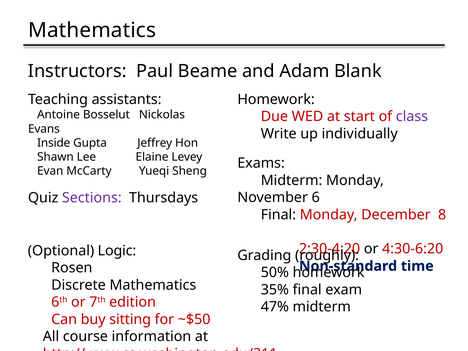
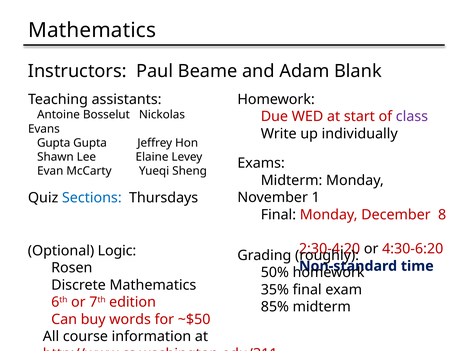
Inside at (54, 143): Inside -> Gupta
6: 6 -> 1
Sections colour: purple -> blue
47%: 47% -> 85%
sitting: sitting -> words
